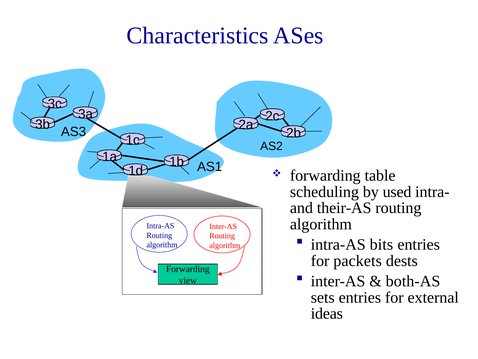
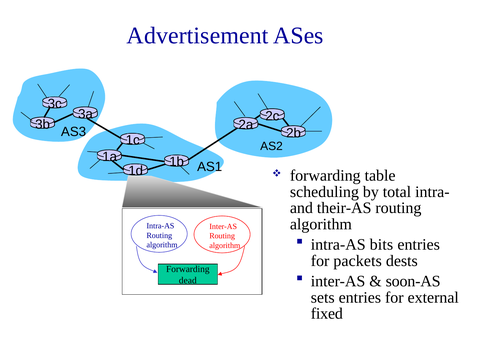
Characteristics: Characteristics -> Advertisement
used: used -> total
both-AS: both-AS -> soon-AS
view: view -> dead
ideas: ideas -> fixed
